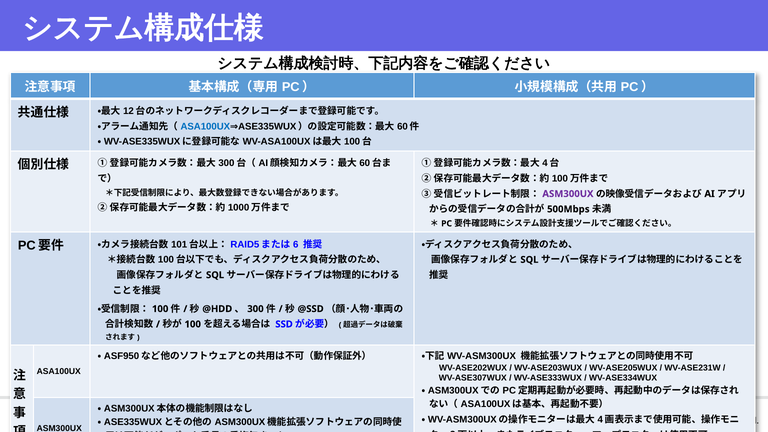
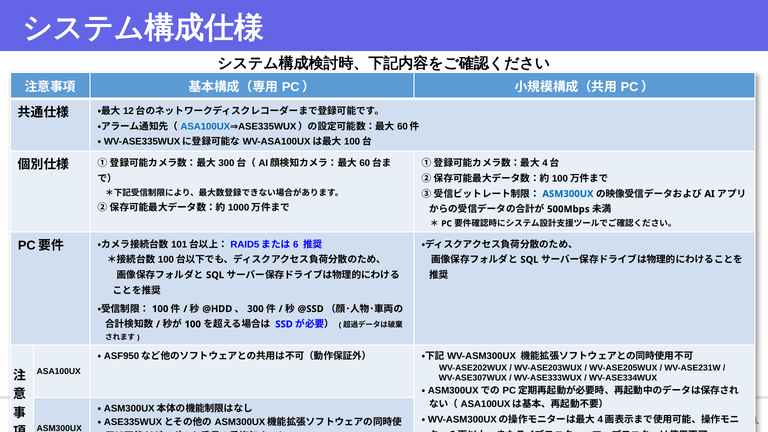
ASM300UX at (568, 194) colour: purple -> blue
